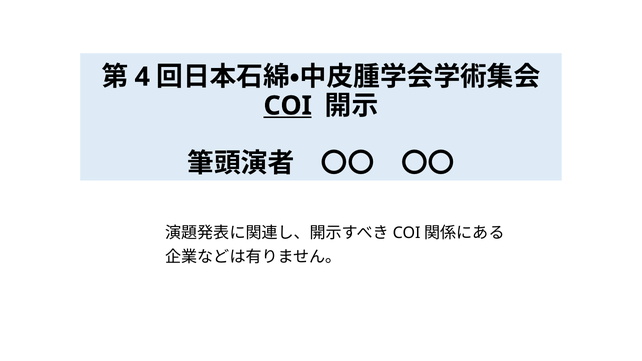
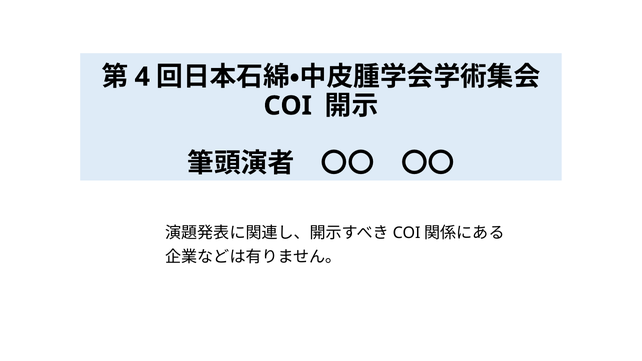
COI at (288, 106) underline: present -> none
